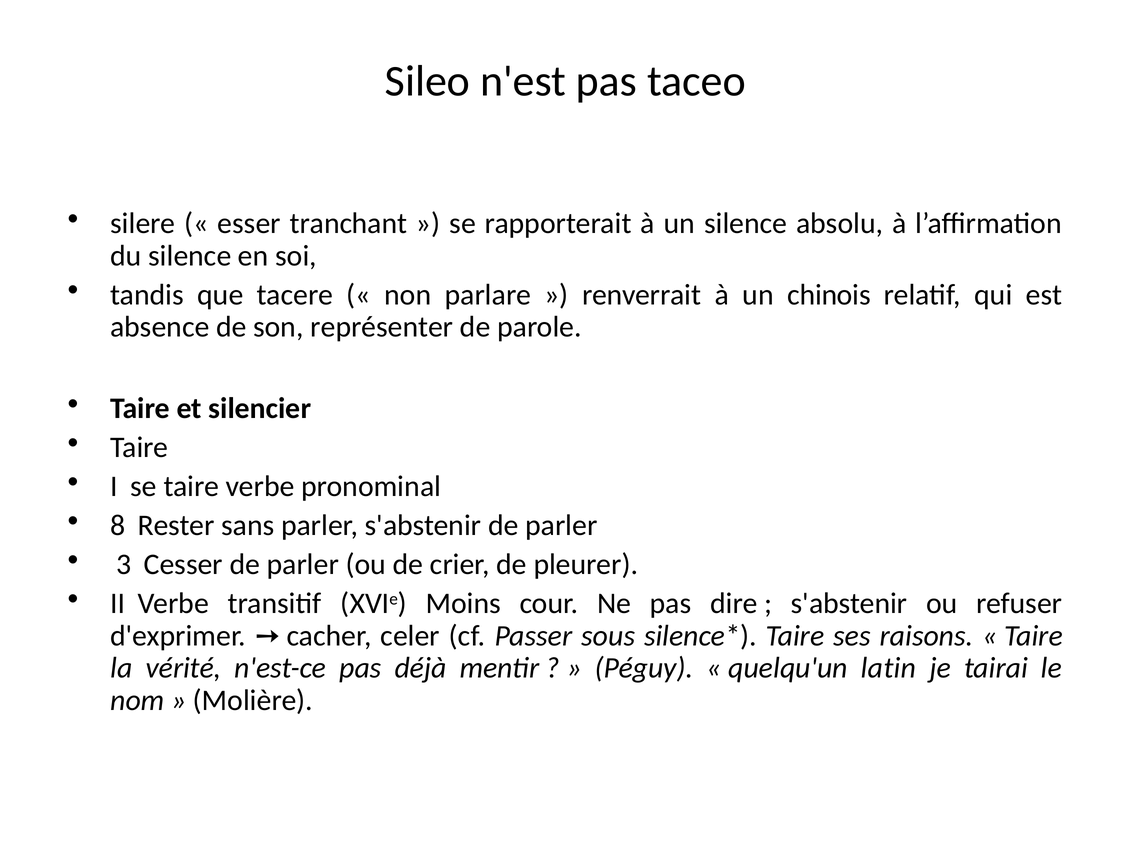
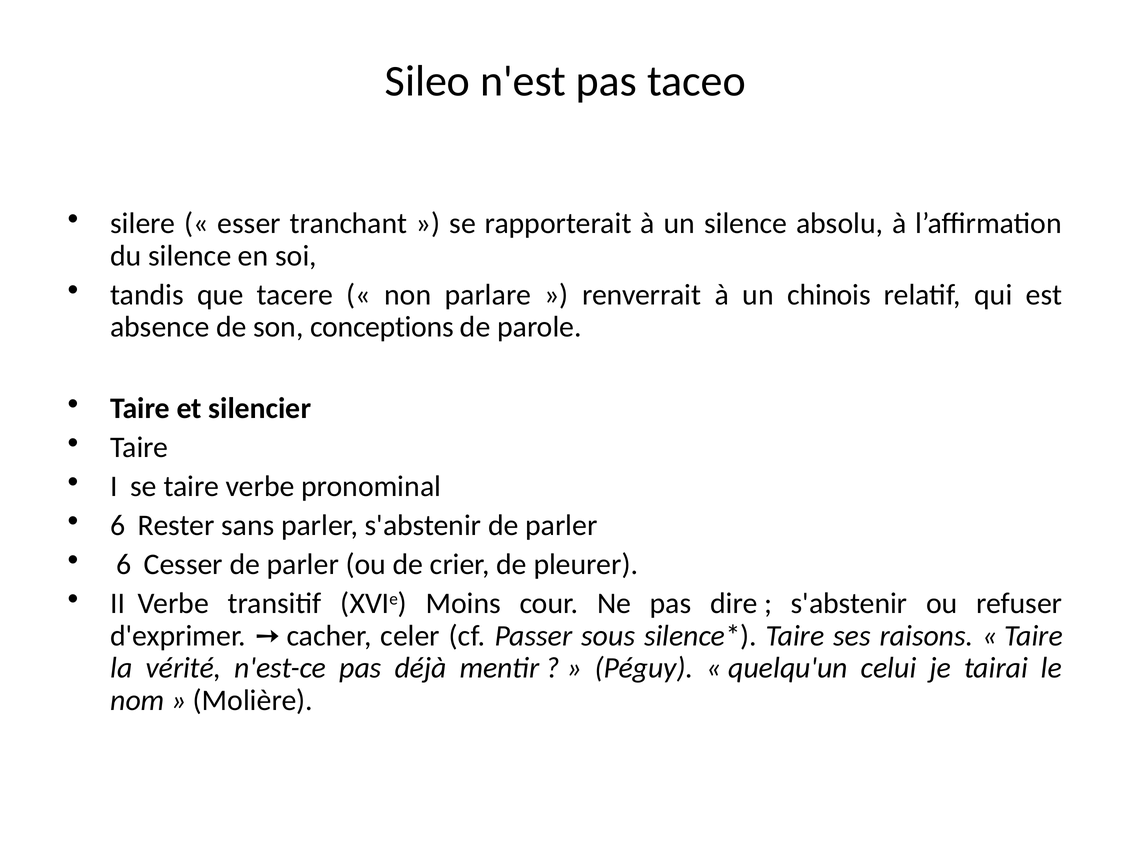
représenter: représenter -> conceptions
8 at (118, 526): 8 -> 6
3 at (124, 565): 3 -> 6
latin: latin -> celui
